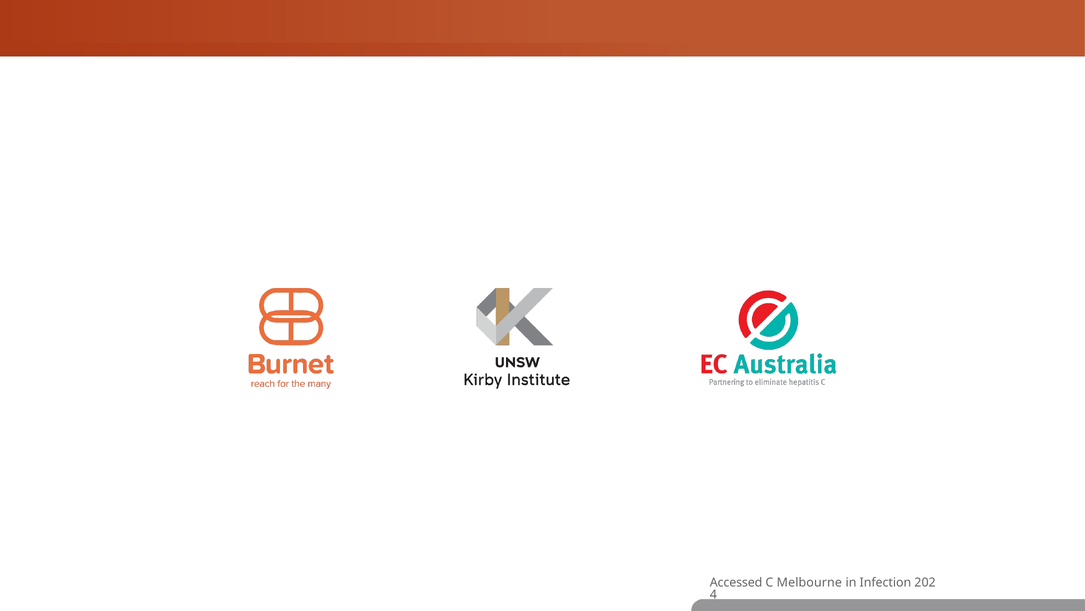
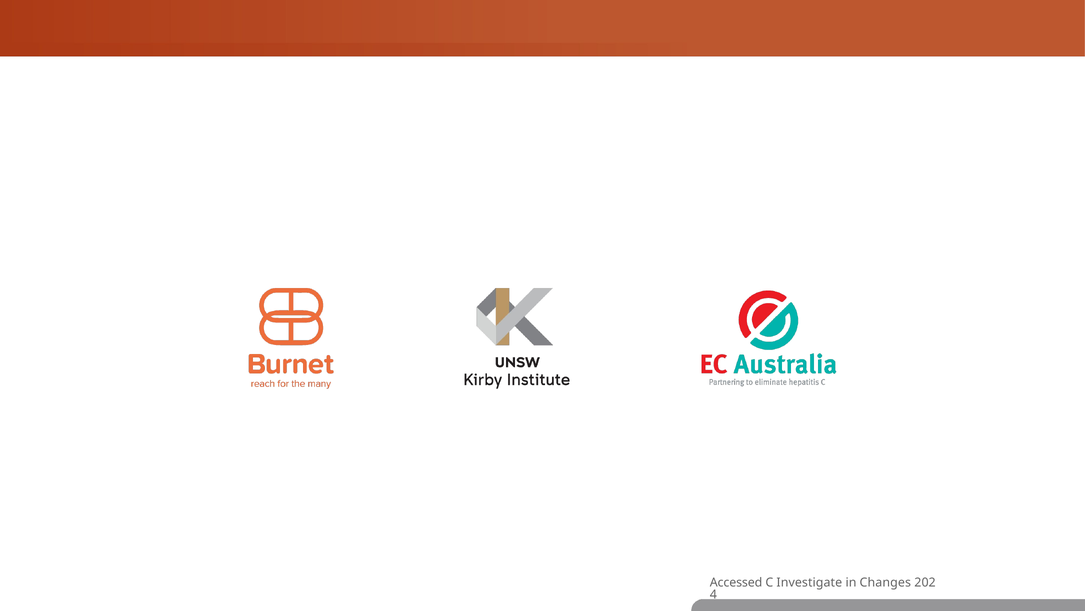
Melbourne: Melbourne -> Investigate
Infection: Infection -> Changes
